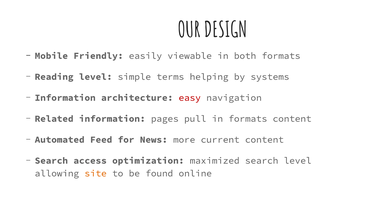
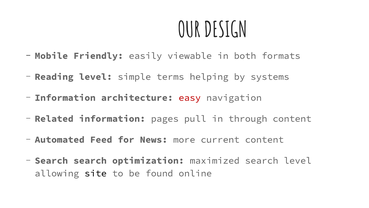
in formats: formats -> through
Search access: access -> search
site colour: orange -> black
